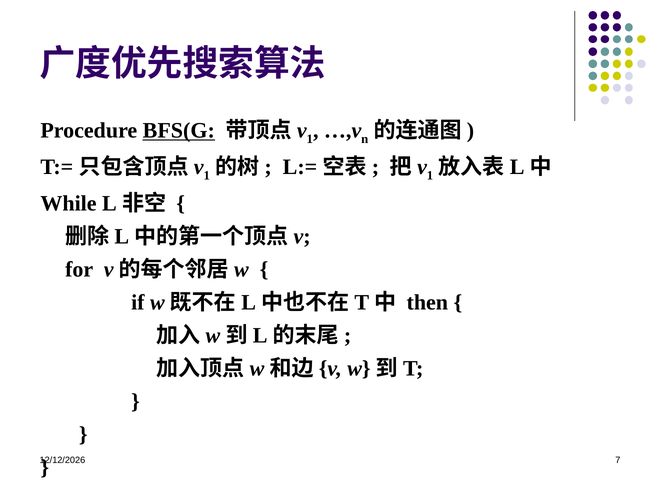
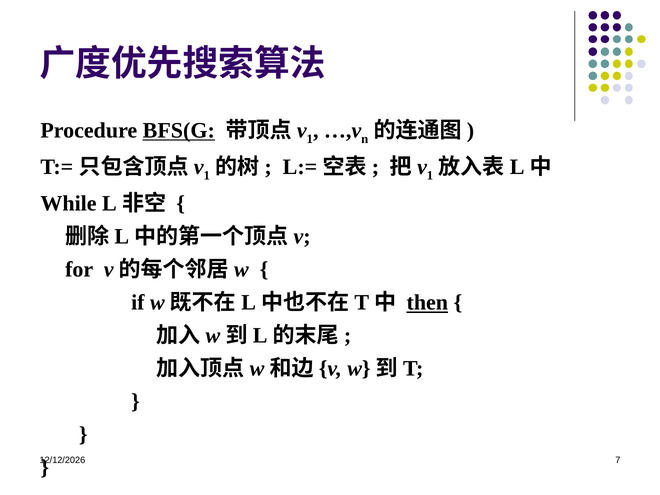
then underline: none -> present
